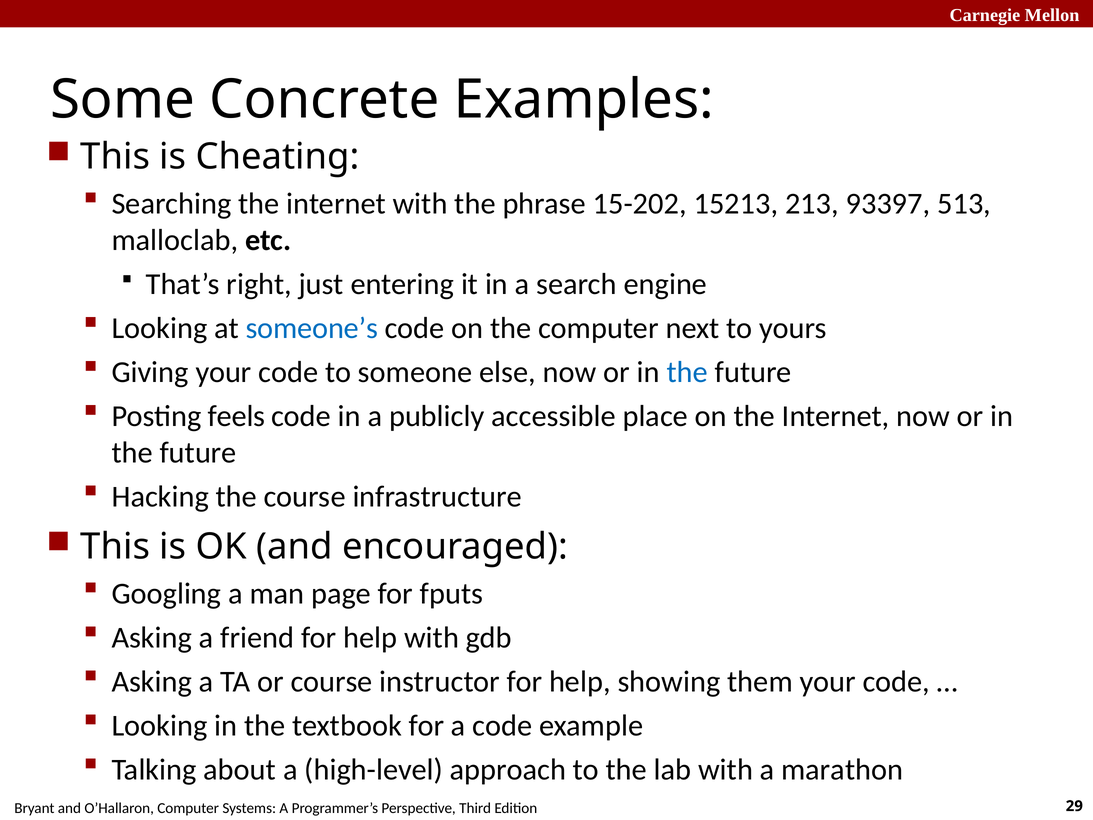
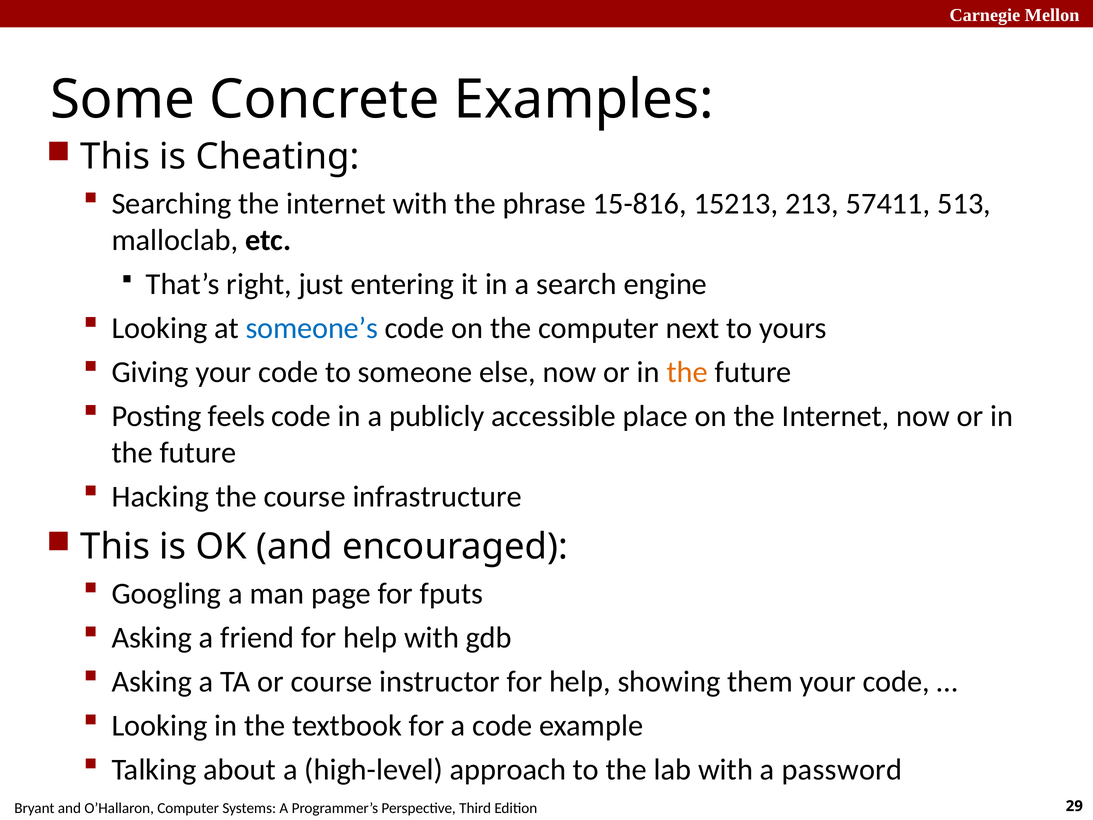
15-202: 15-202 -> 15-816
93397: 93397 -> 57411
the at (687, 372) colour: blue -> orange
marathon: marathon -> password
